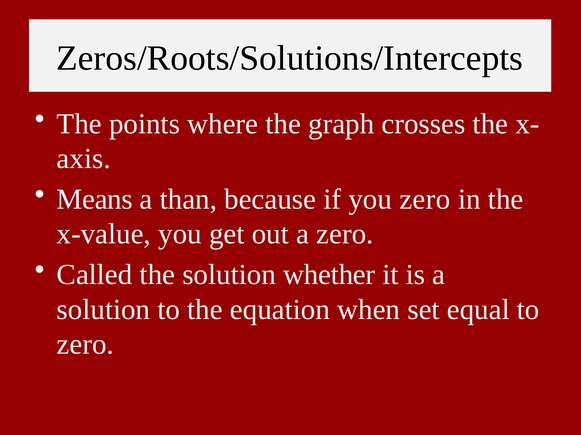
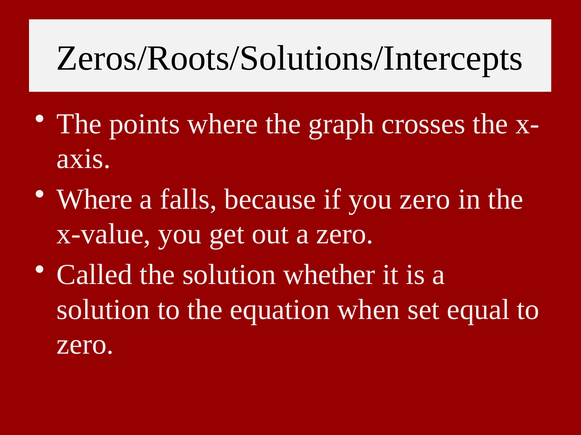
Means at (95, 200): Means -> Where
than: than -> falls
